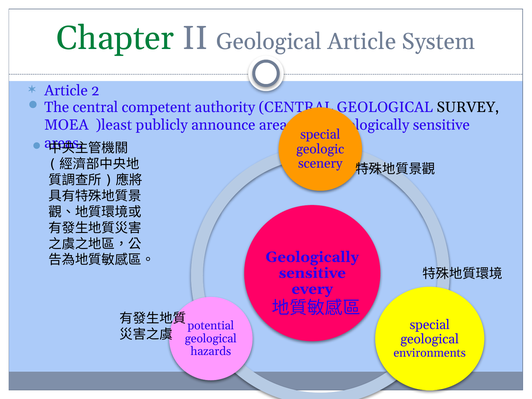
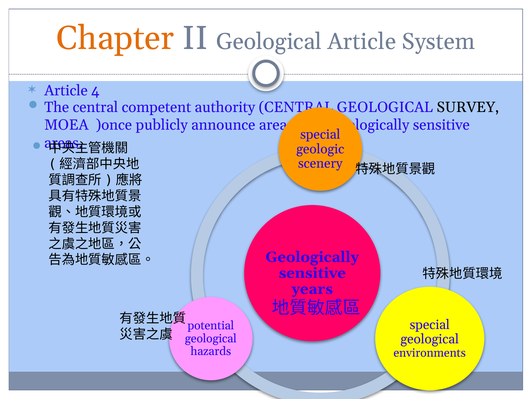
Chapter colour: green -> orange
2: 2 -> 4
)least: )least -> )once
every: every -> years
